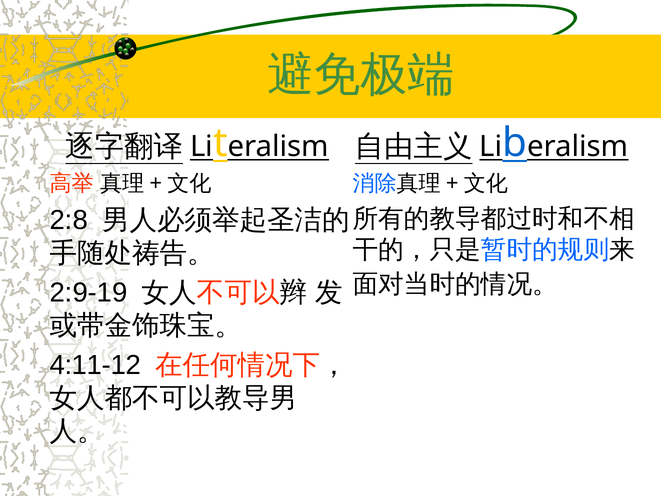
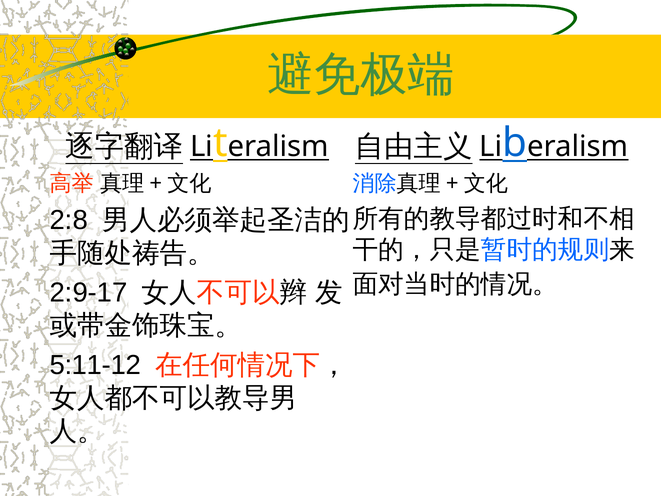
2:9-19: 2:9-19 -> 2:9-17
4:11-12: 4:11-12 -> 5:11-12
